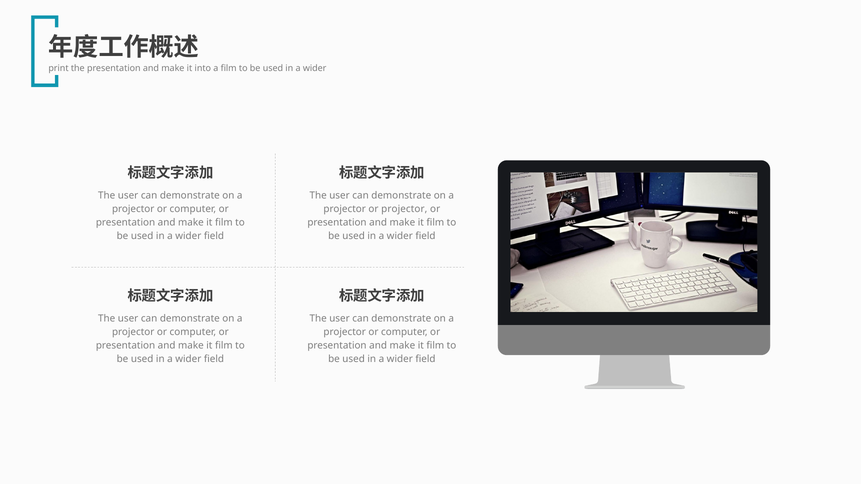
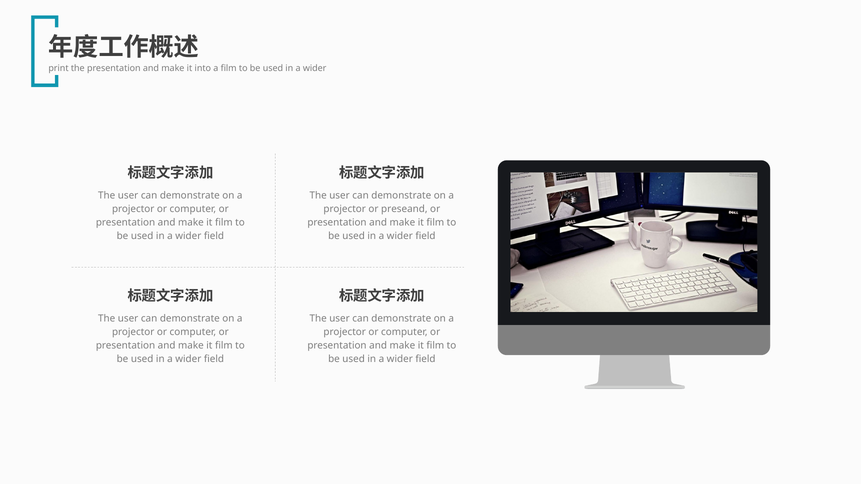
or projector: projector -> preseand
